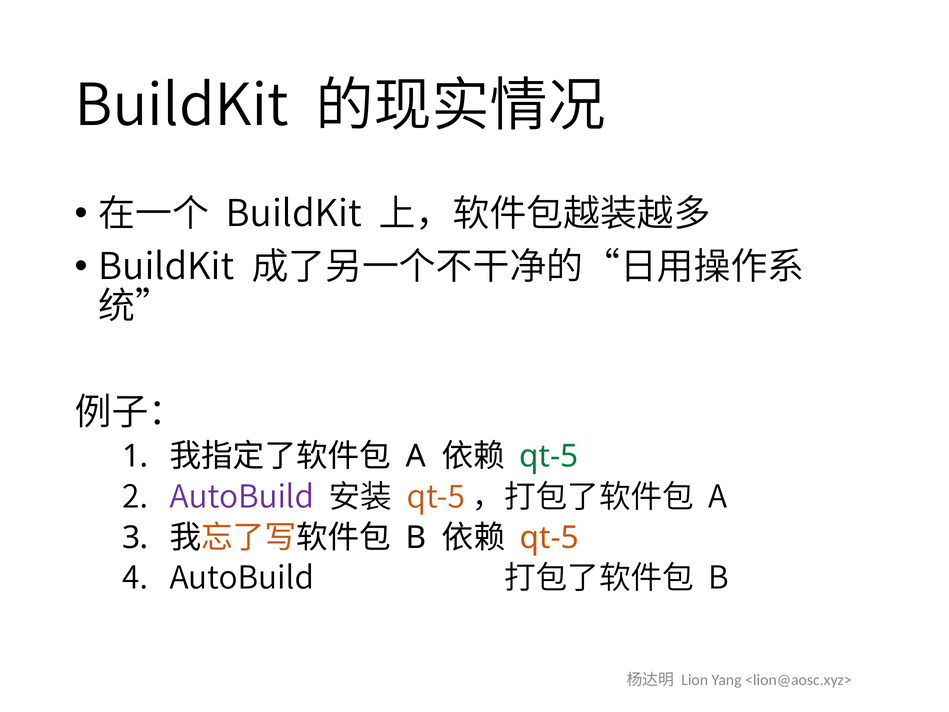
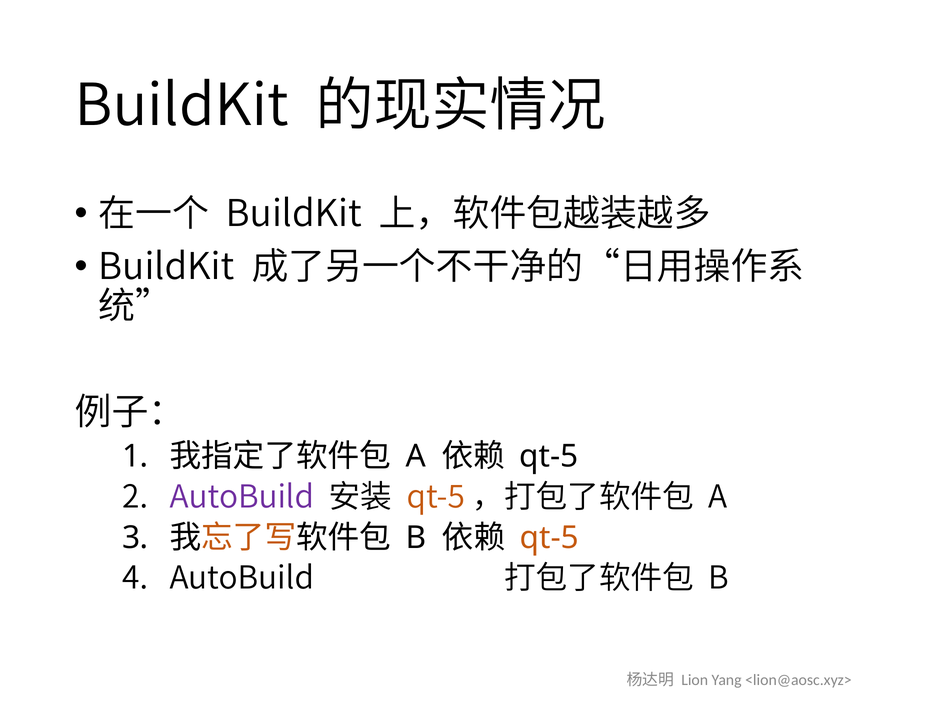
qt-5 at (549, 456) colour: green -> black
